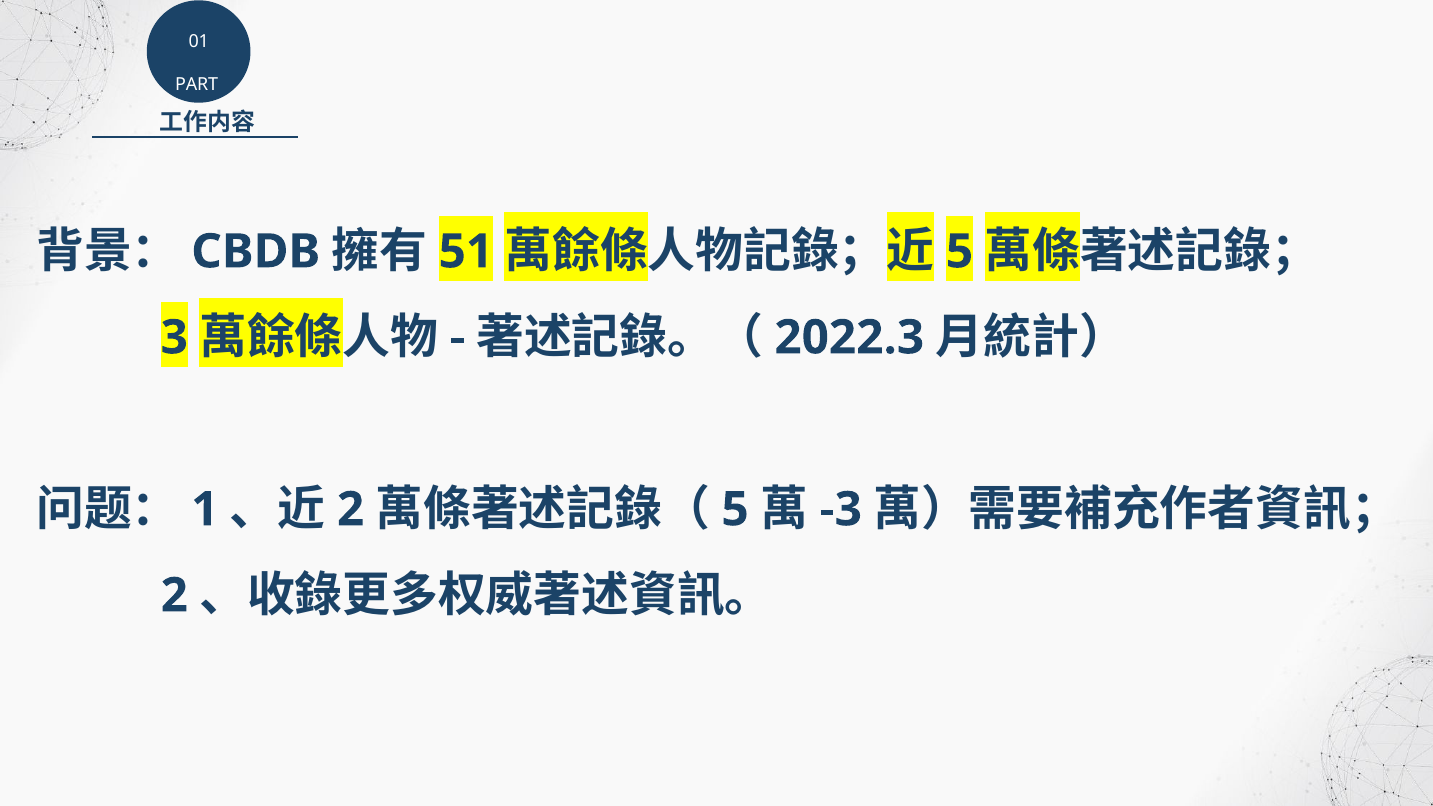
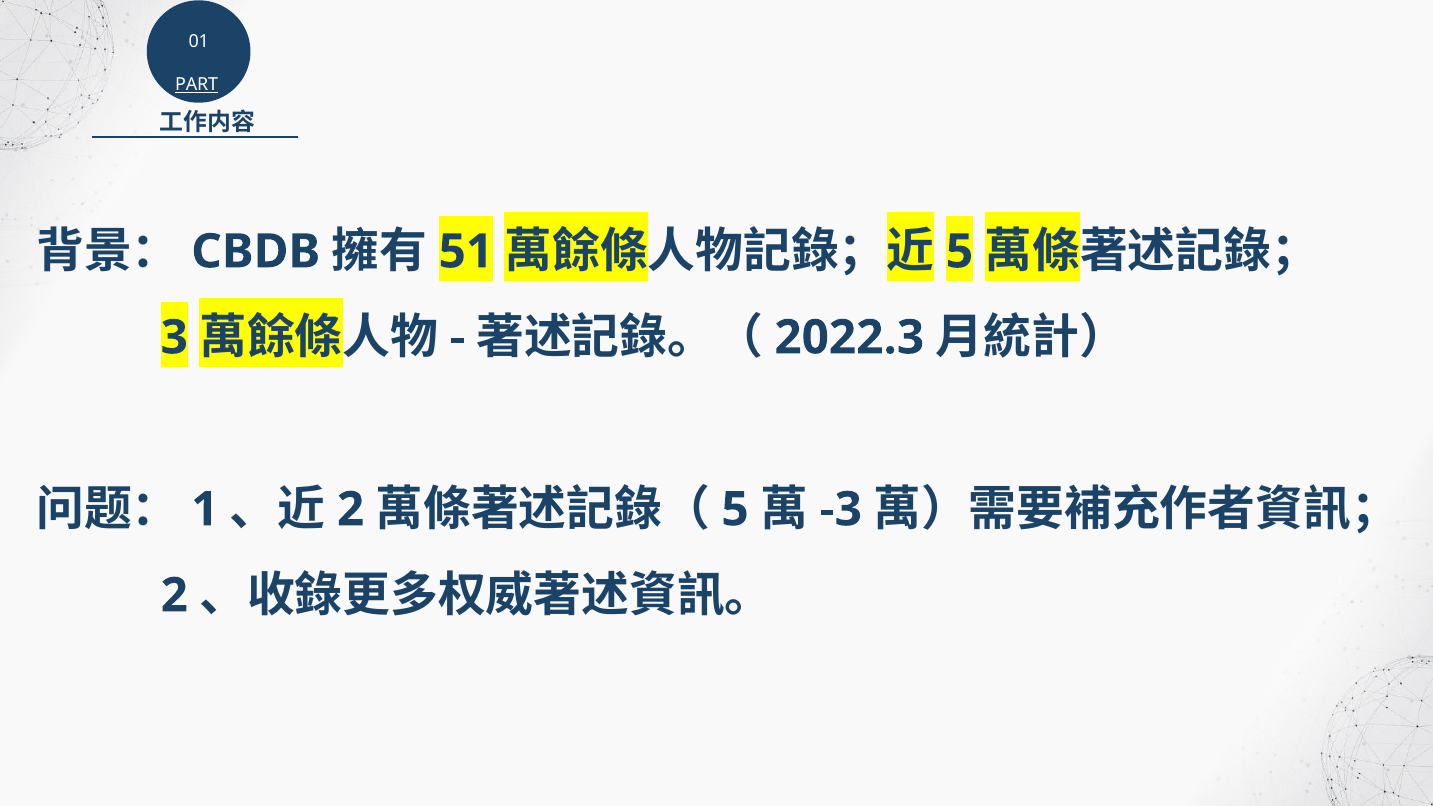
PART underline: none -> present
